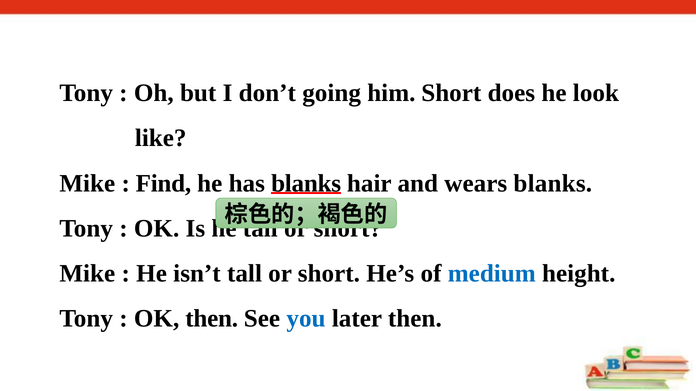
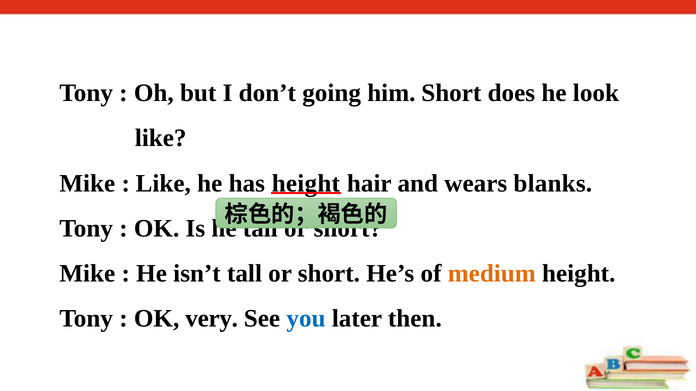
Find at (163, 183): Find -> Like
has blanks: blanks -> height
medium colour: blue -> orange
OK then: then -> very
